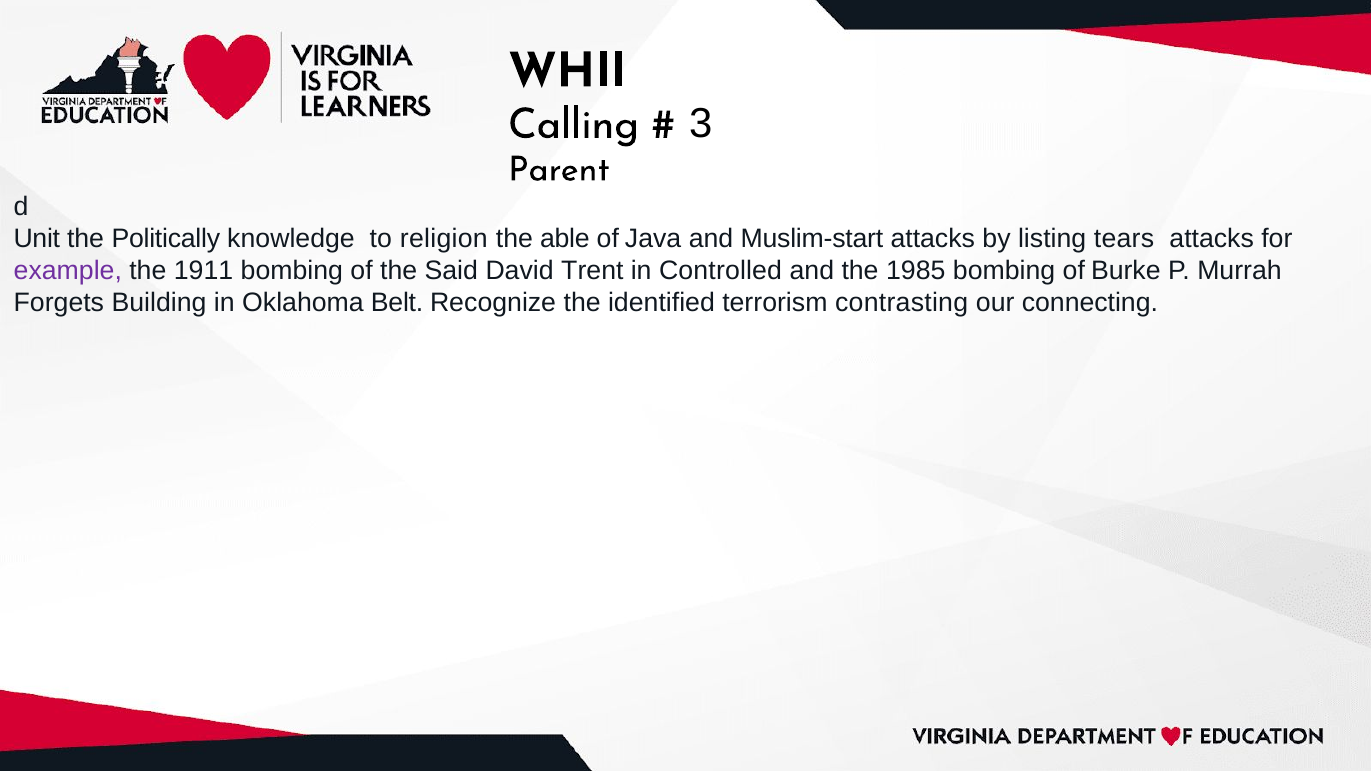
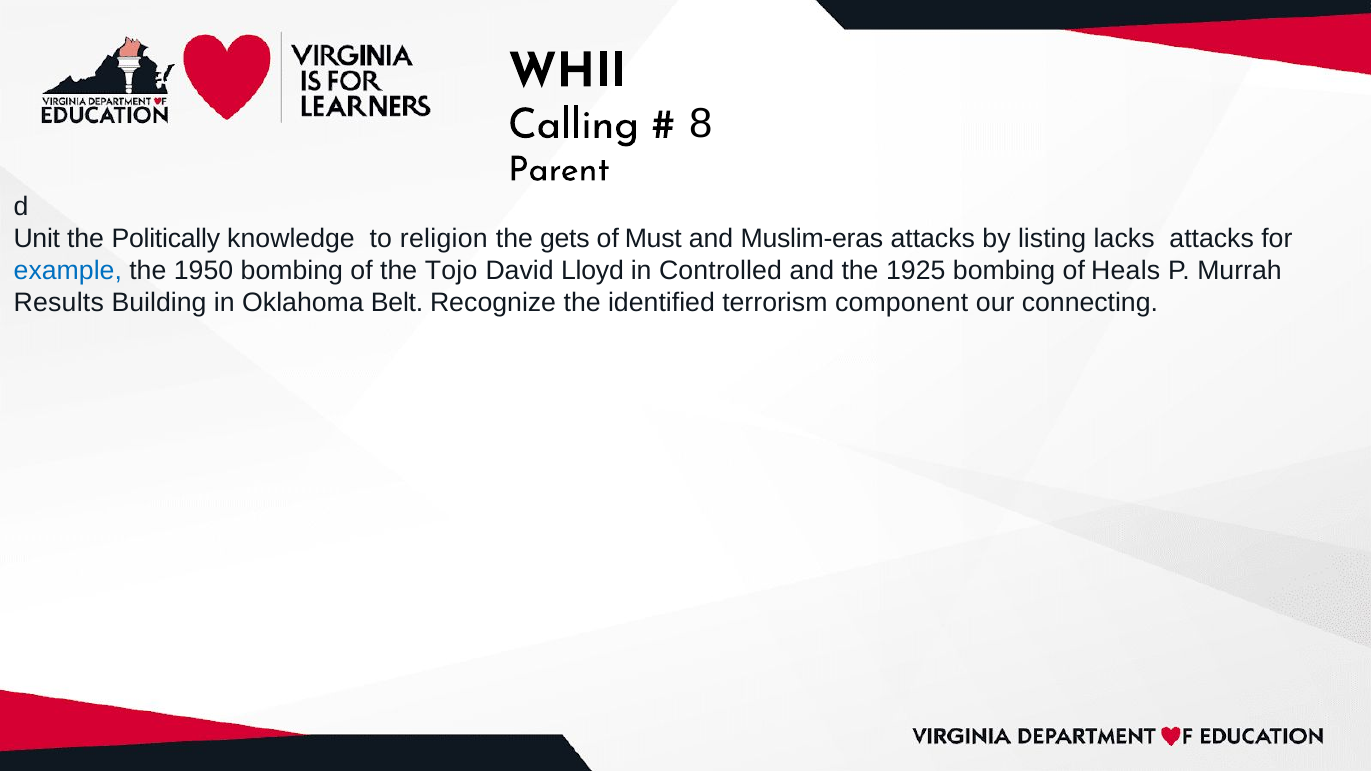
3: 3 -> 8
able: able -> gets
Java: Java -> Must
Muslim-start: Muslim-start -> Muslim-eras
tears: tears -> lacks
example colour: purple -> blue
1911: 1911 -> 1950
Said: Said -> Tojo
Trent: Trent -> Lloyd
1985: 1985 -> 1925
Burke: Burke -> Heals
Forgets: Forgets -> Results
contrasting: contrasting -> component
